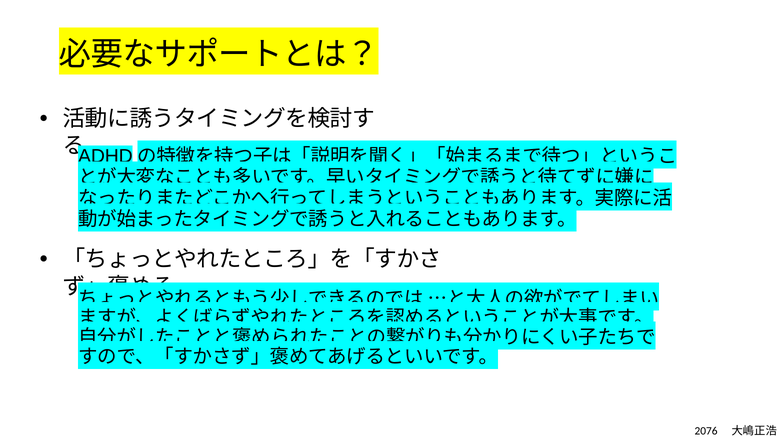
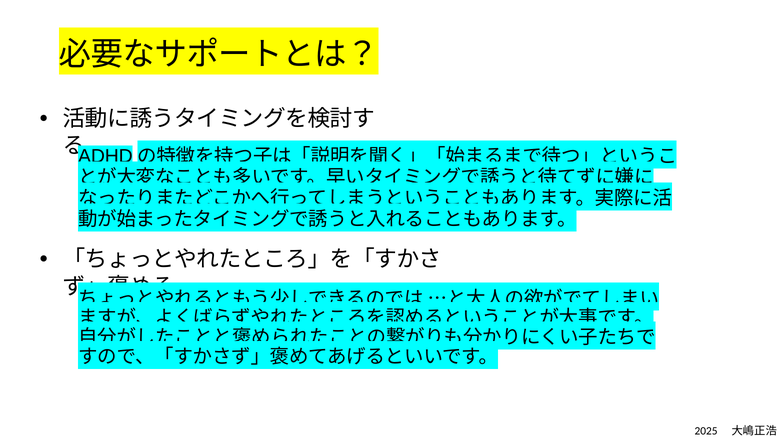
2076: 2076 -> 2025
